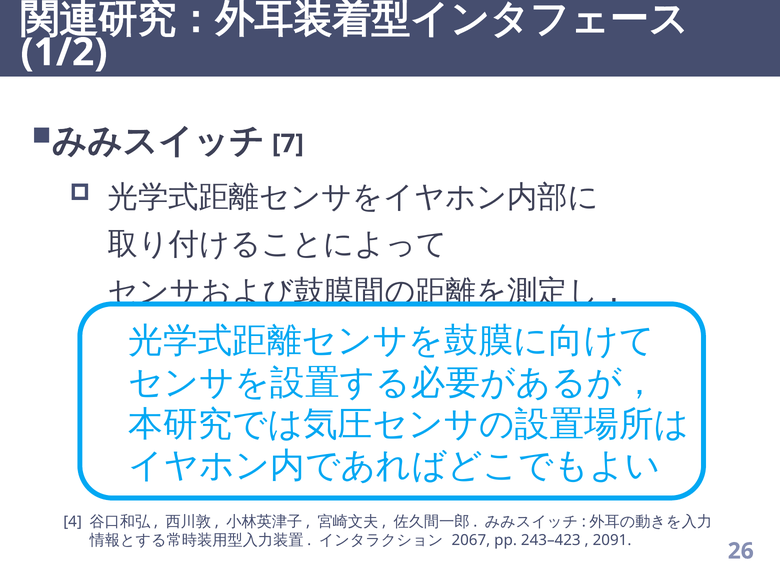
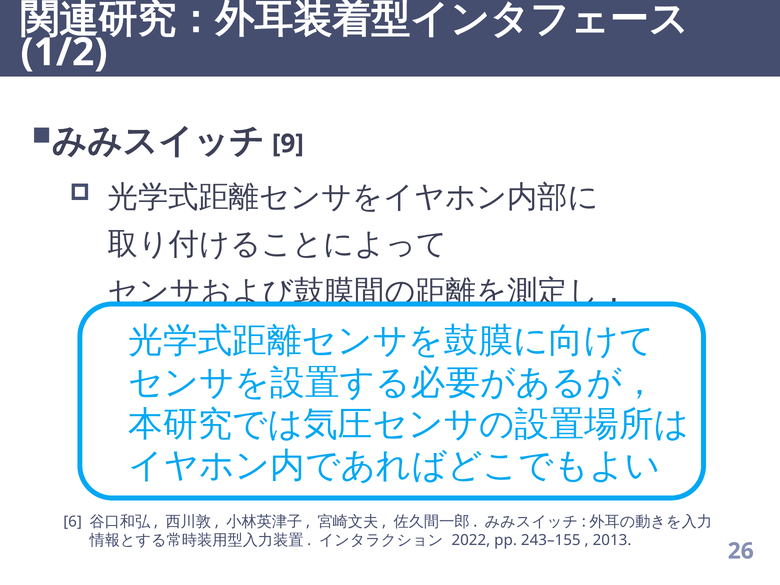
7: 7 -> 9
4: 4 -> 6
2067: 2067 -> 2022
243–423: 243–423 -> 243–155
2091: 2091 -> 2013
